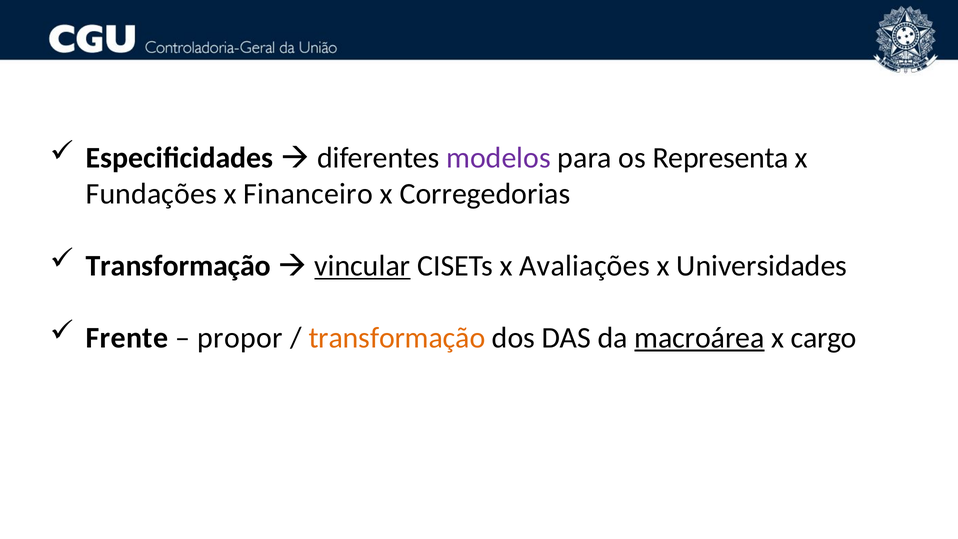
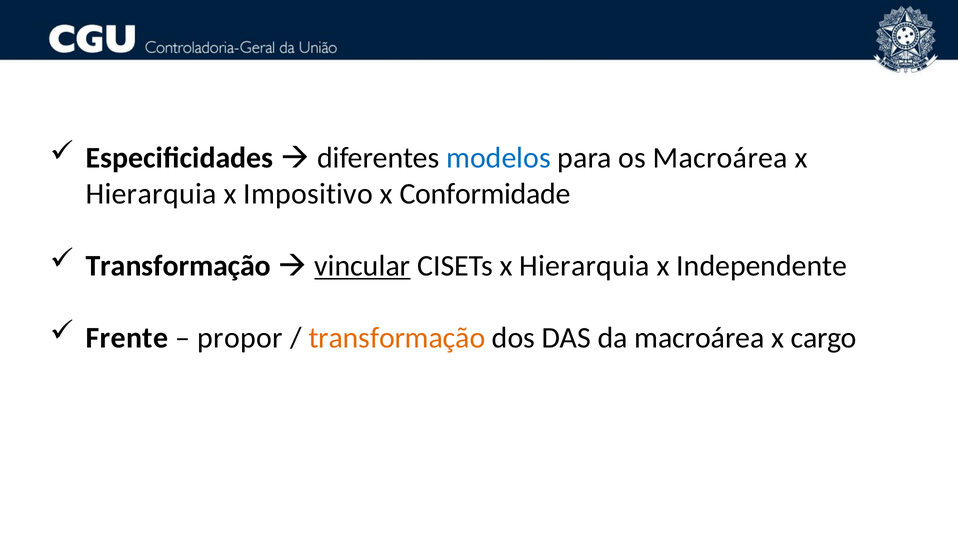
modelos colour: purple -> blue
os Representa: Representa -> Macroárea
Fundações at (151, 194): Fundações -> Hierarquia
Financeiro: Financeiro -> Impositivo
Corregedorias: Corregedorias -> Conformidade
CISETs x Avaliações: Avaliações -> Hierarquia
Universidades: Universidades -> Independente
macroárea at (699, 338) underline: present -> none
